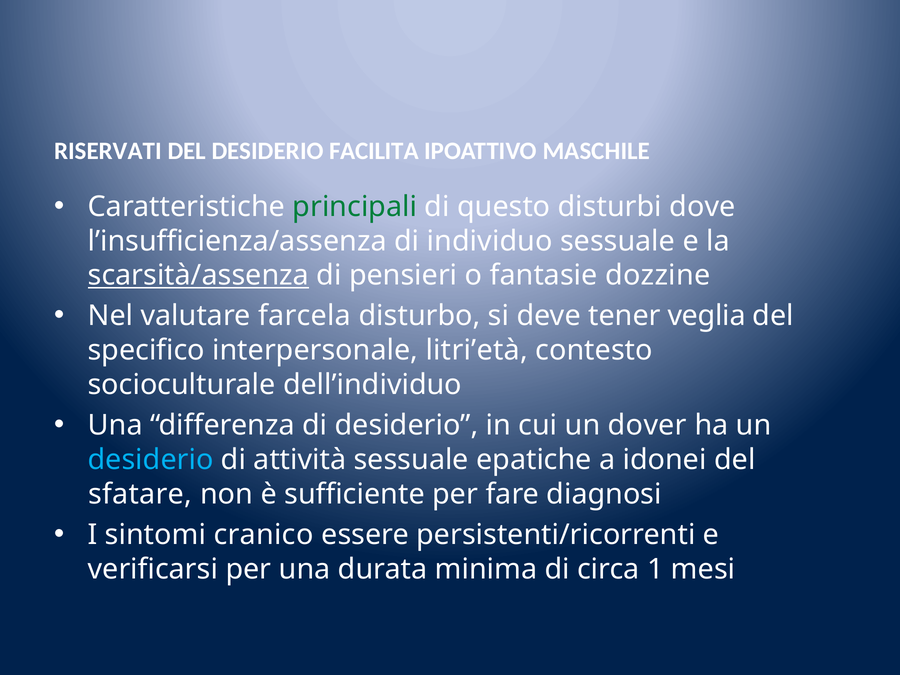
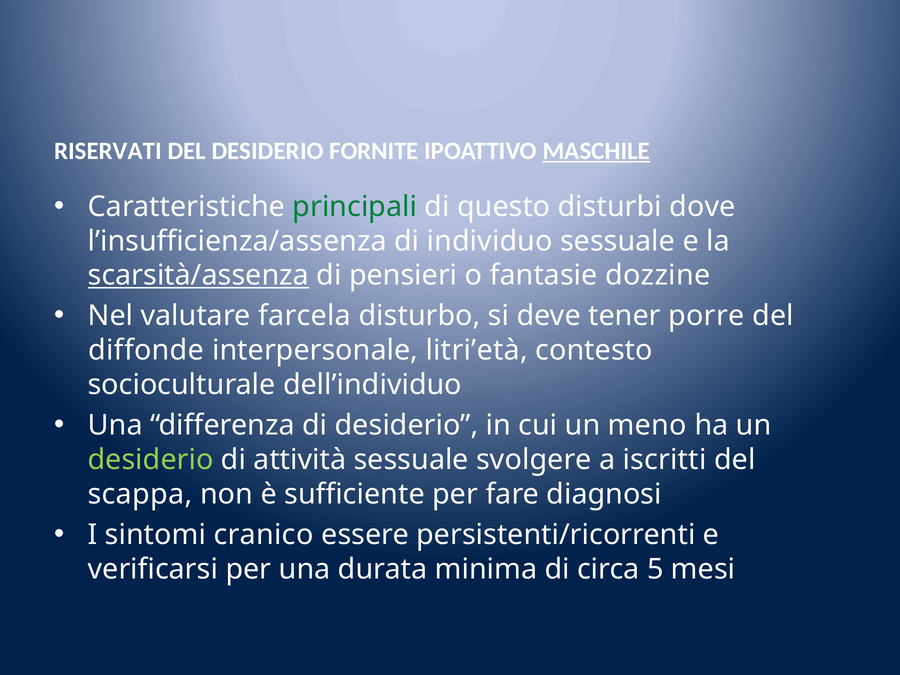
FACILITA: FACILITA -> FORNITE
MASCHILE underline: none -> present
veglia: veglia -> porre
specifico: specifico -> diffonde
dover: dover -> meno
desiderio at (151, 460) colour: light blue -> light green
epatiche: epatiche -> svolgere
idonei: idonei -> iscritti
sfatare: sfatare -> scappa
1: 1 -> 5
